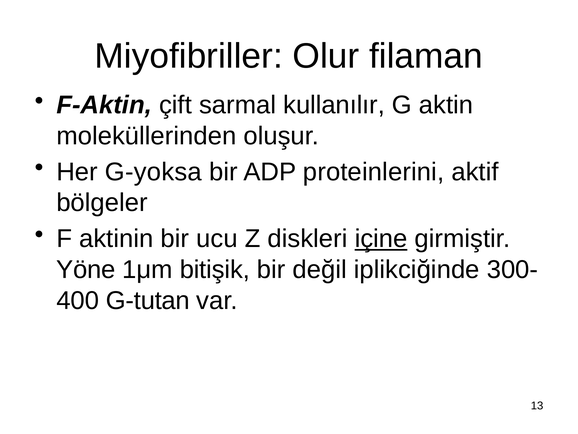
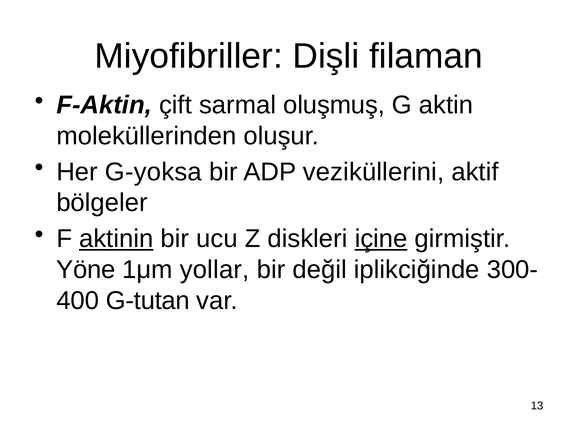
Olur: Olur -> Dişli
kullanılır: kullanılır -> oluşmuş
proteinlerini: proteinlerini -> veziküllerini
aktinin underline: none -> present
bitişik: bitişik -> yollar
